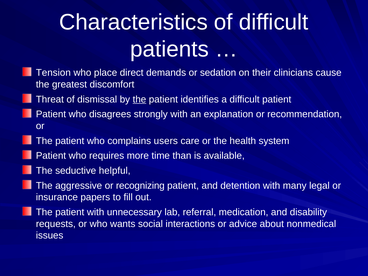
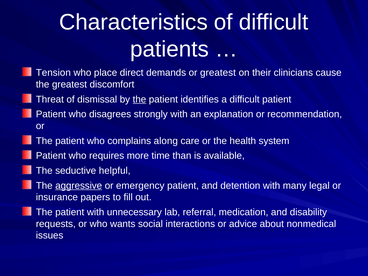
or sedation: sedation -> greatest
users: users -> along
aggressive underline: none -> present
recognizing: recognizing -> emergency
